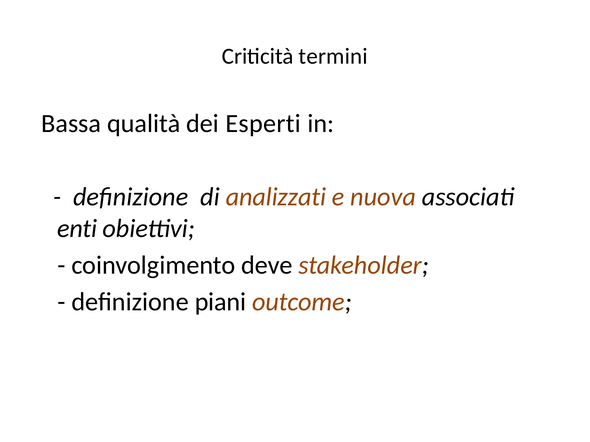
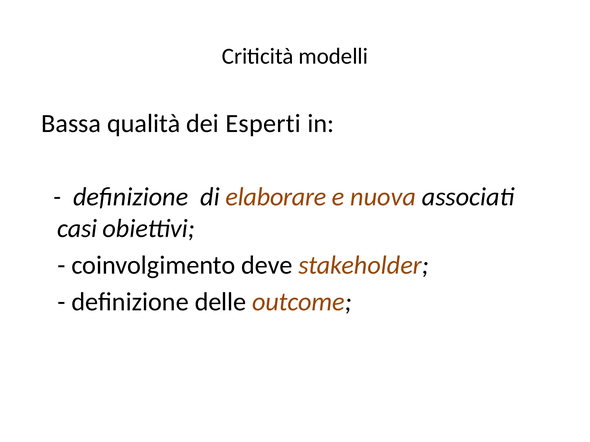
termini: termini -> modelli
analizzati: analizzati -> elaborare
enti: enti -> casi
piani: piani -> delle
